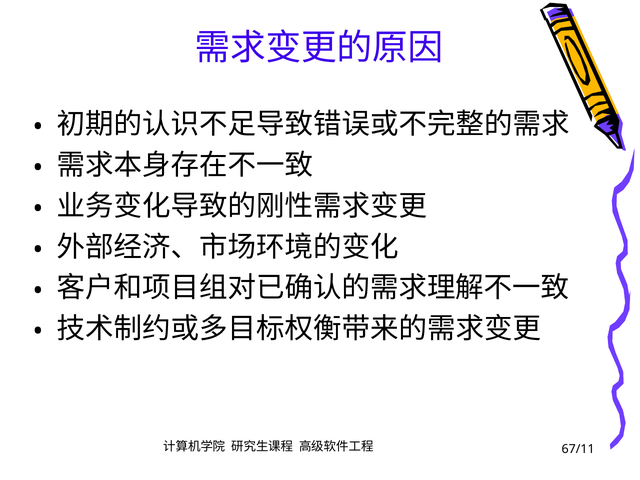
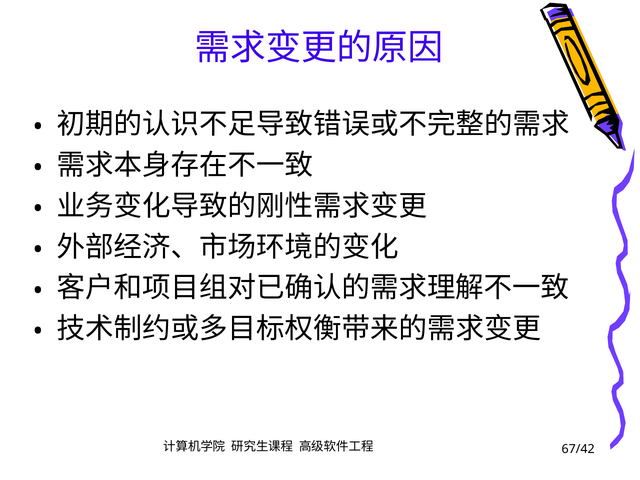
67/11: 67/11 -> 67/42
